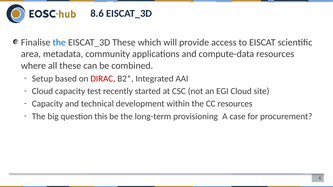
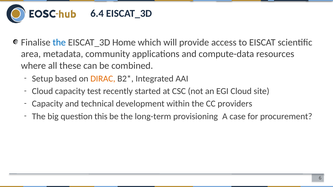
8.6: 8.6 -> 6.4
EISCAT_3D These: These -> Home
DIRAC colour: red -> orange
CC resources: resources -> providers
